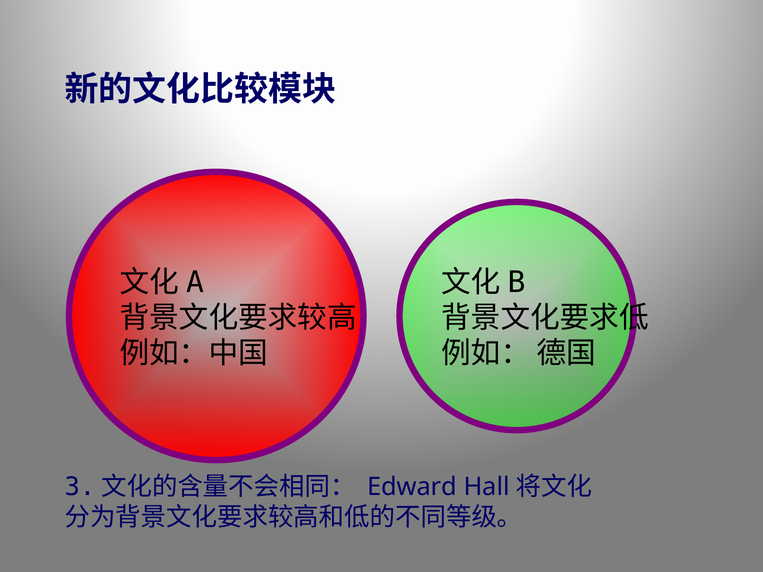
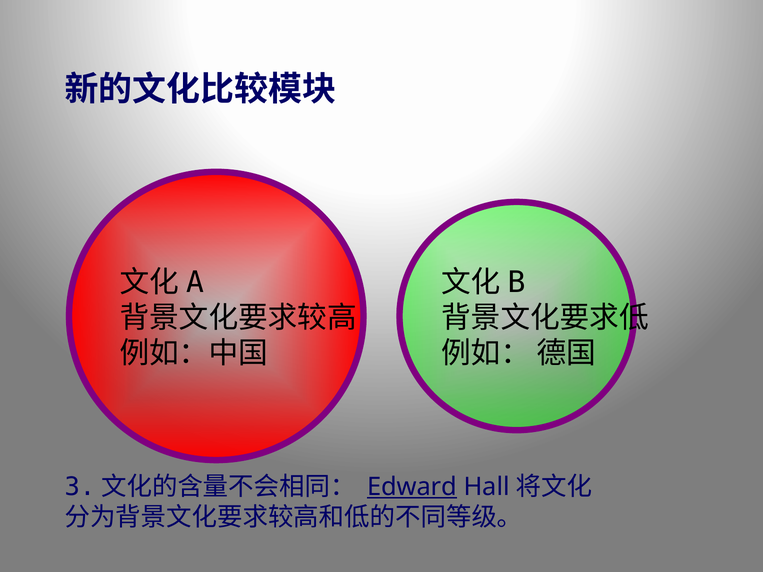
Edward underline: none -> present
